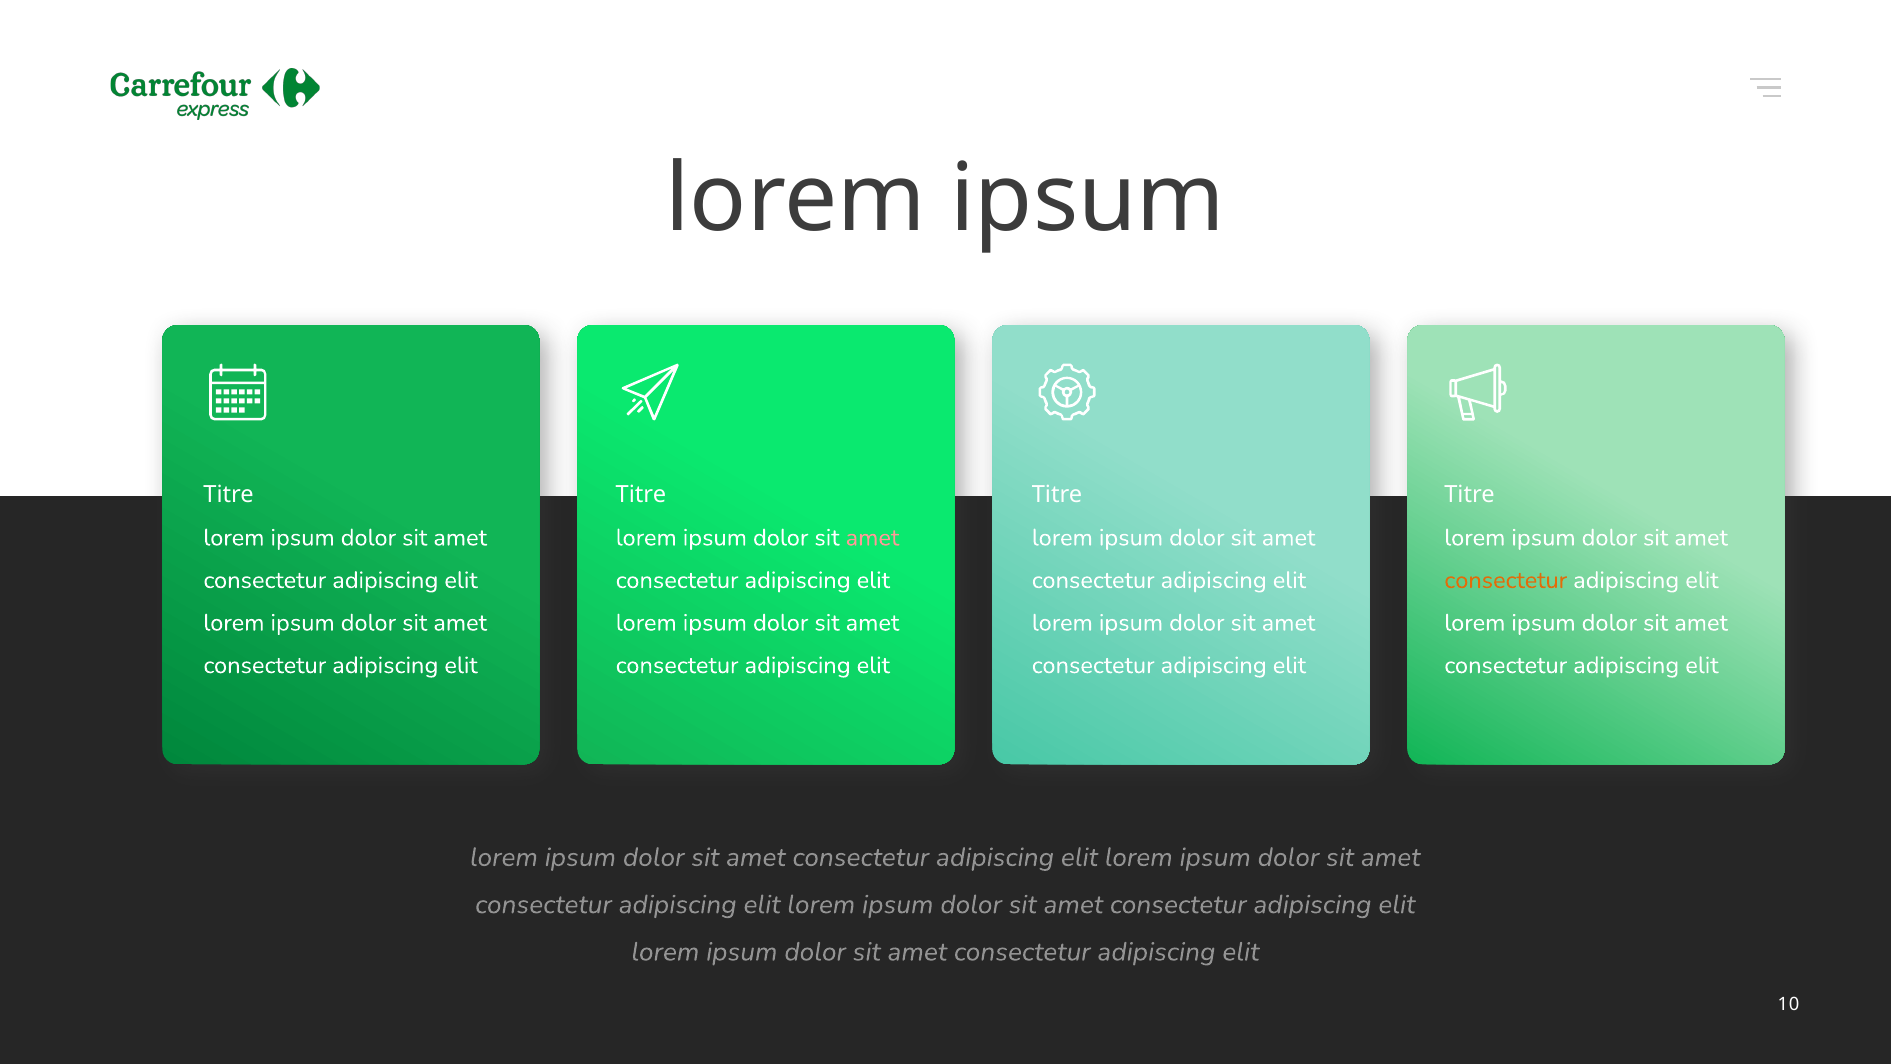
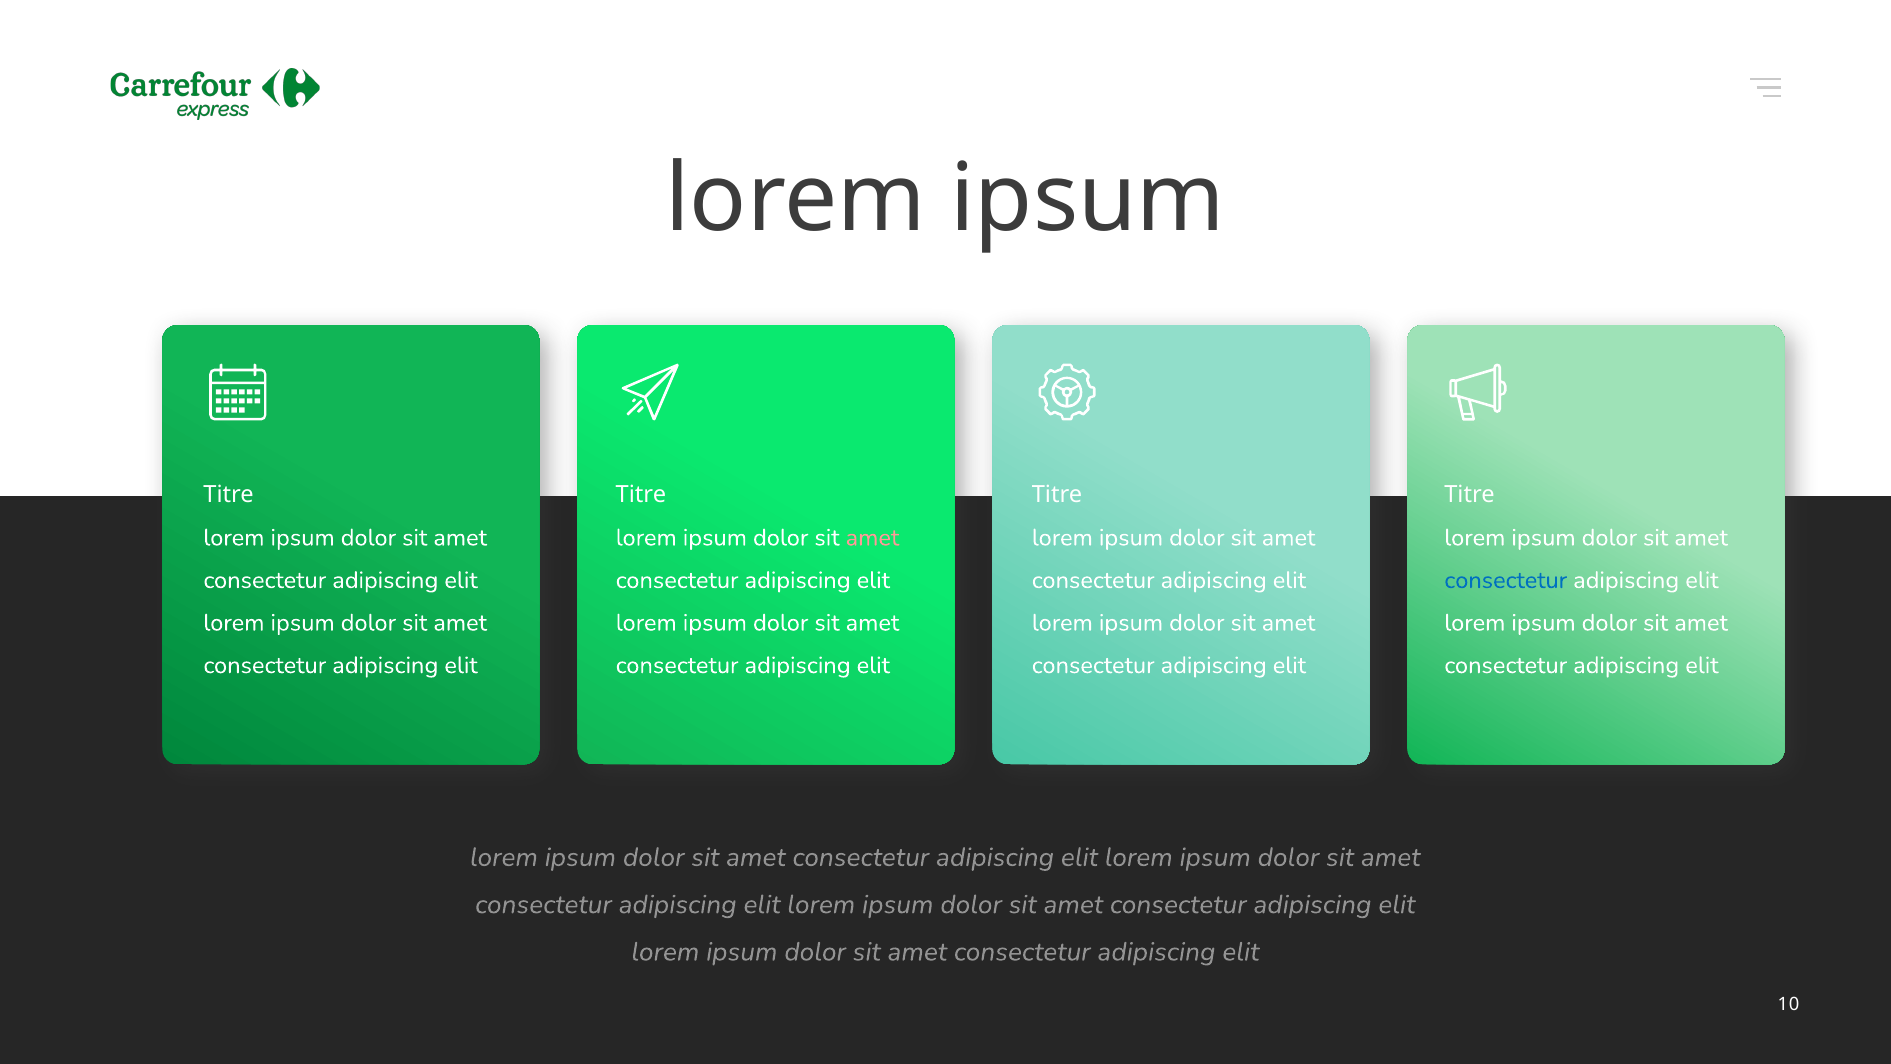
consectetur at (1506, 580) colour: orange -> blue
